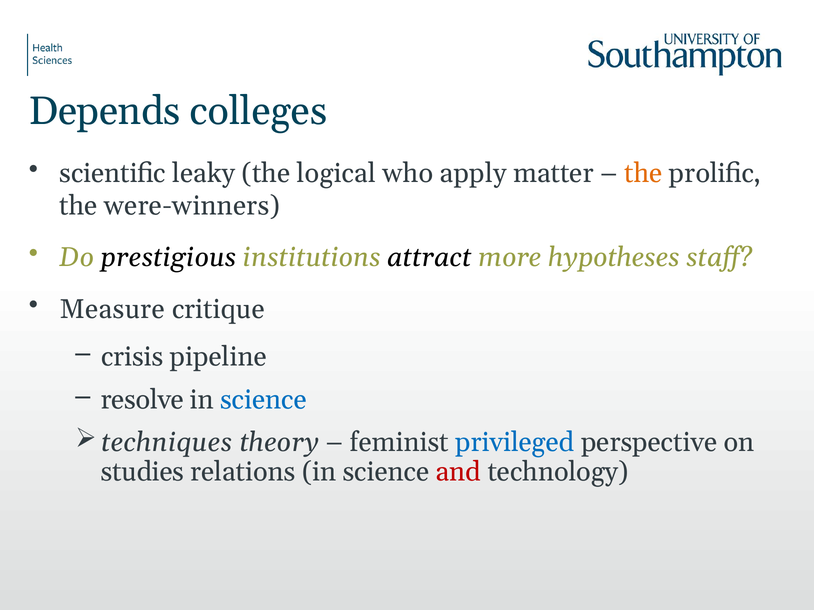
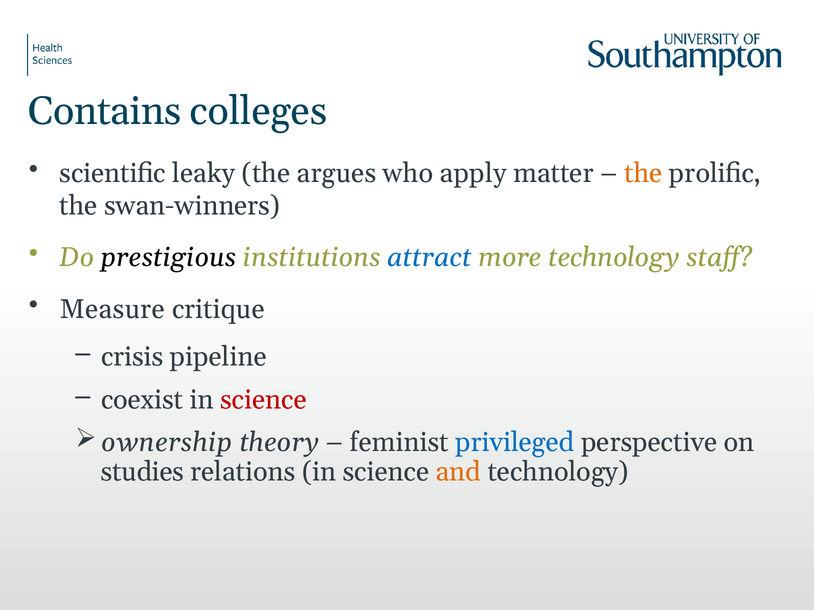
Depends: Depends -> Contains
logical: logical -> argues
were-winners: were-winners -> swan-winners
attract colour: black -> blue
more hypotheses: hypotheses -> technology
resolve: resolve -> coexist
science at (263, 400) colour: blue -> red
techniques: techniques -> ownership
and colour: red -> orange
